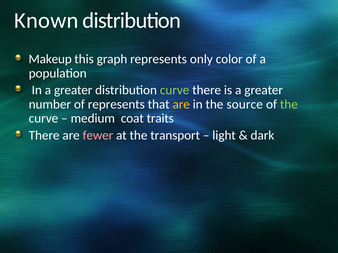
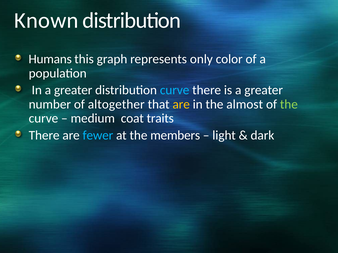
Makeup: Makeup -> Humans
curve at (175, 90) colour: light green -> light blue
of represents: represents -> altogether
source: source -> almost
fewer colour: pink -> light blue
transport: transport -> members
